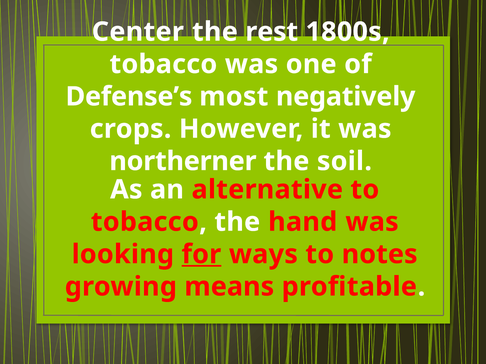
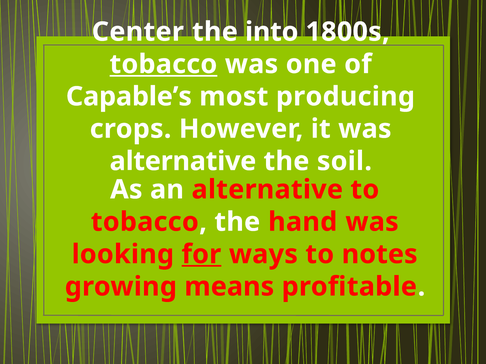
rest: rest -> into
tobacco at (163, 64) underline: none -> present
Defense’s: Defense’s -> Capable’s
negatively: negatively -> producing
northerner at (183, 161): northerner -> alternative
